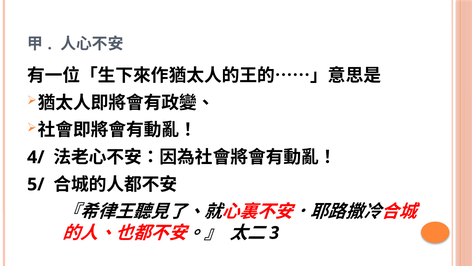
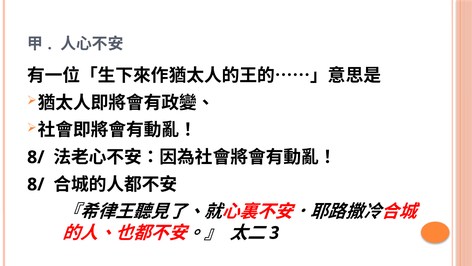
4/ at (36, 157): 4/ -> 8/
5/ at (36, 184): 5/ -> 8/
